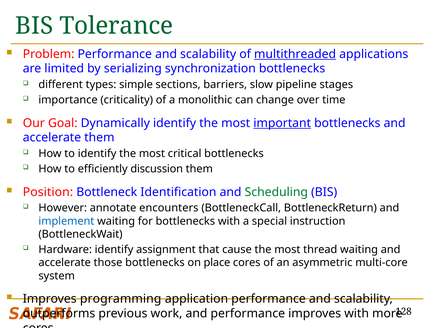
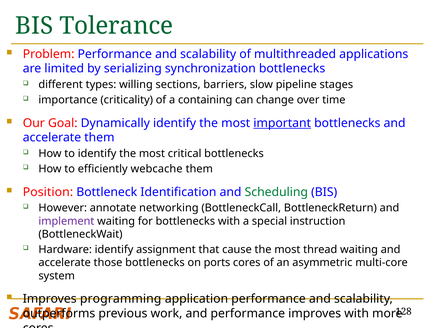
multithreaded underline: present -> none
simple: simple -> willing
monolithic: monolithic -> containing
discussion: discussion -> webcache
encounters: encounters -> networking
implement colour: blue -> purple
place: place -> ports
